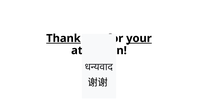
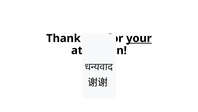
Thank underline: present -> none
